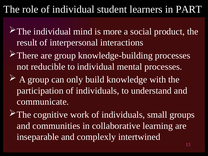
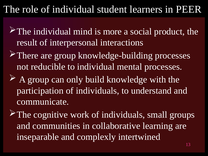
PART: PART -> PEER
